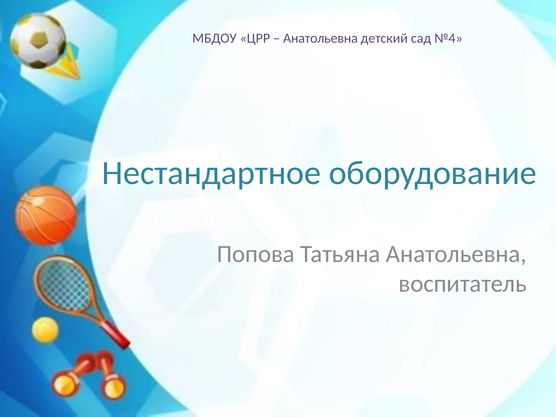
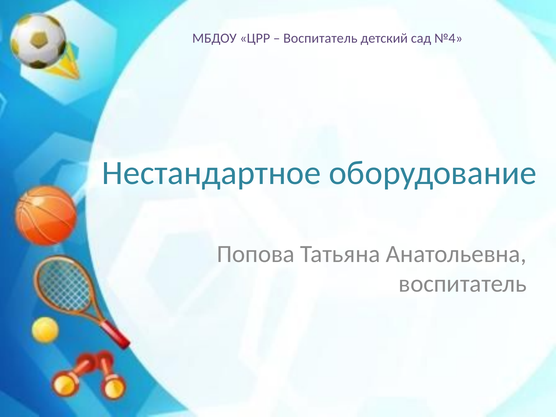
Анатольевна at (320, 38): Анатольевна -> Воспитатель
